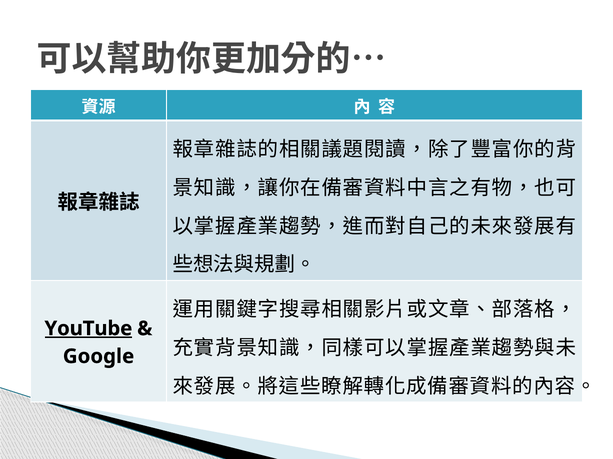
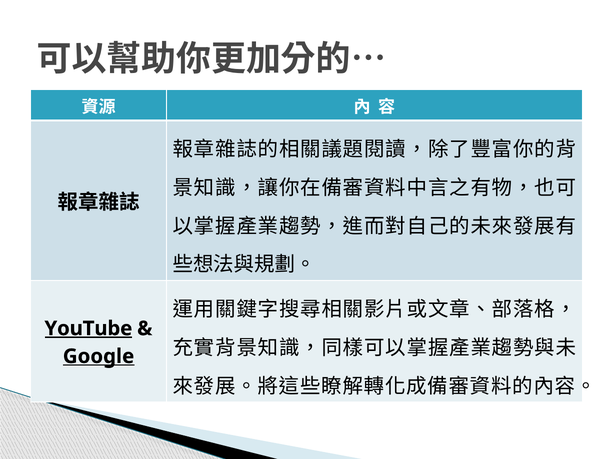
Google underline: none -> present
